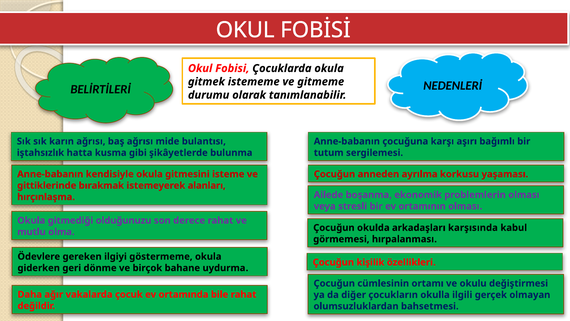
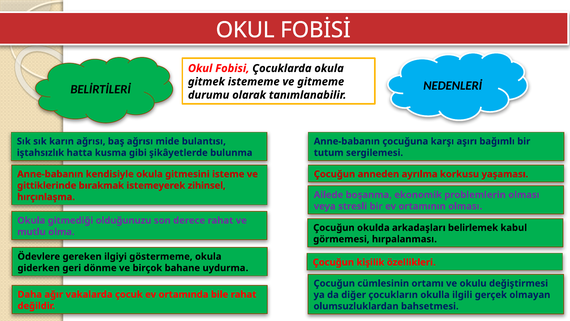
alanları: alanları -> zihinsel
karşısında: karşısında -> belirlemek
